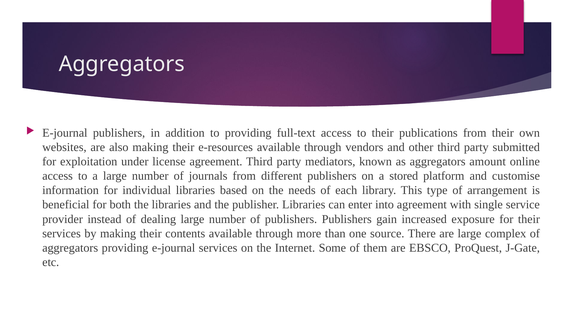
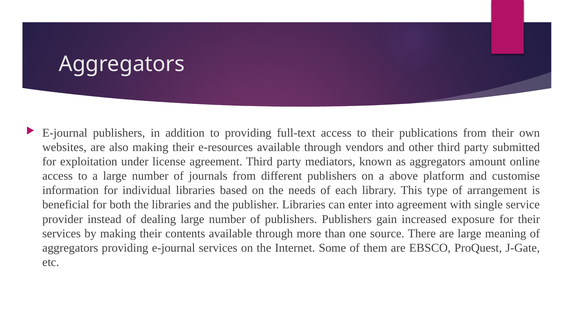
stored: stored -> above
complex: complex -> meaning
